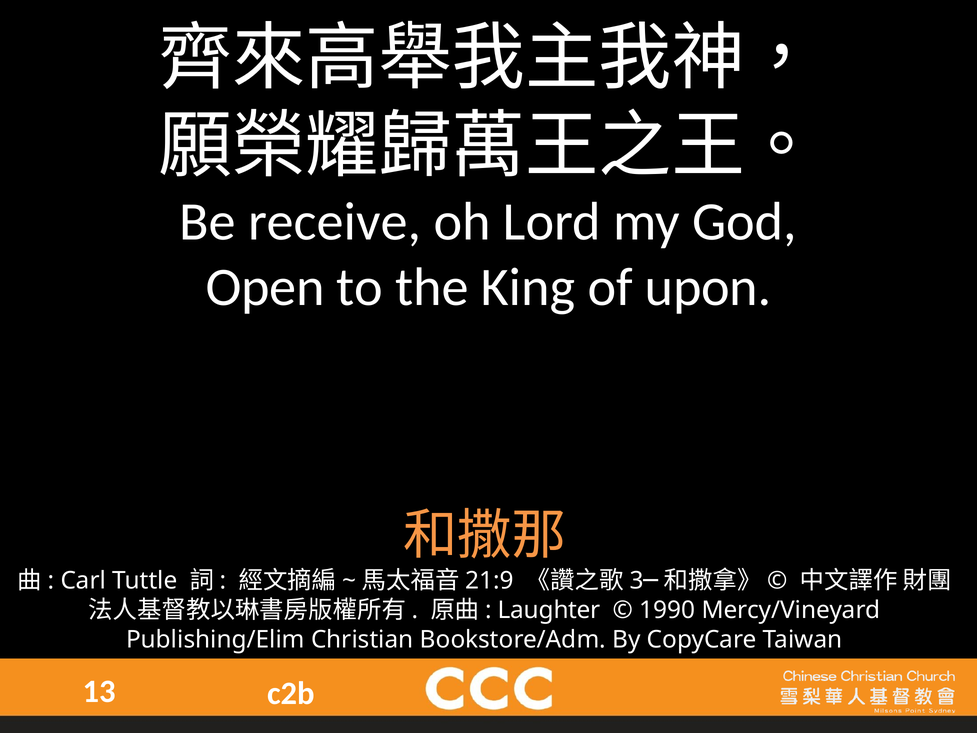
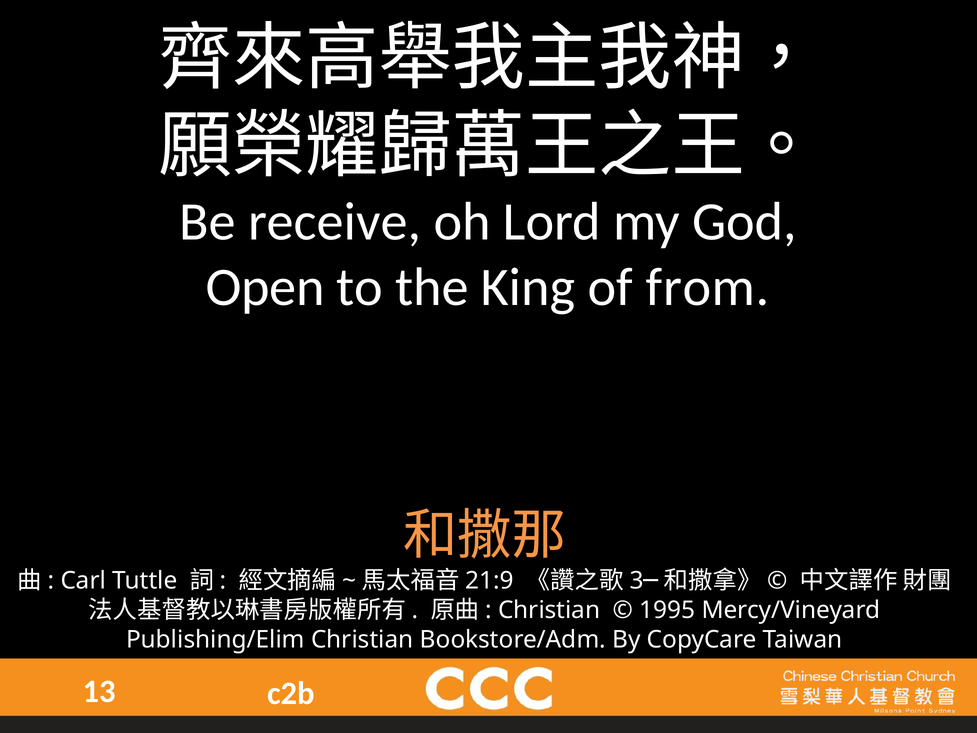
upon: upon -> from
Laughter at (549, 610): Laughter -> Christian
1990: 1990 -> 1995
